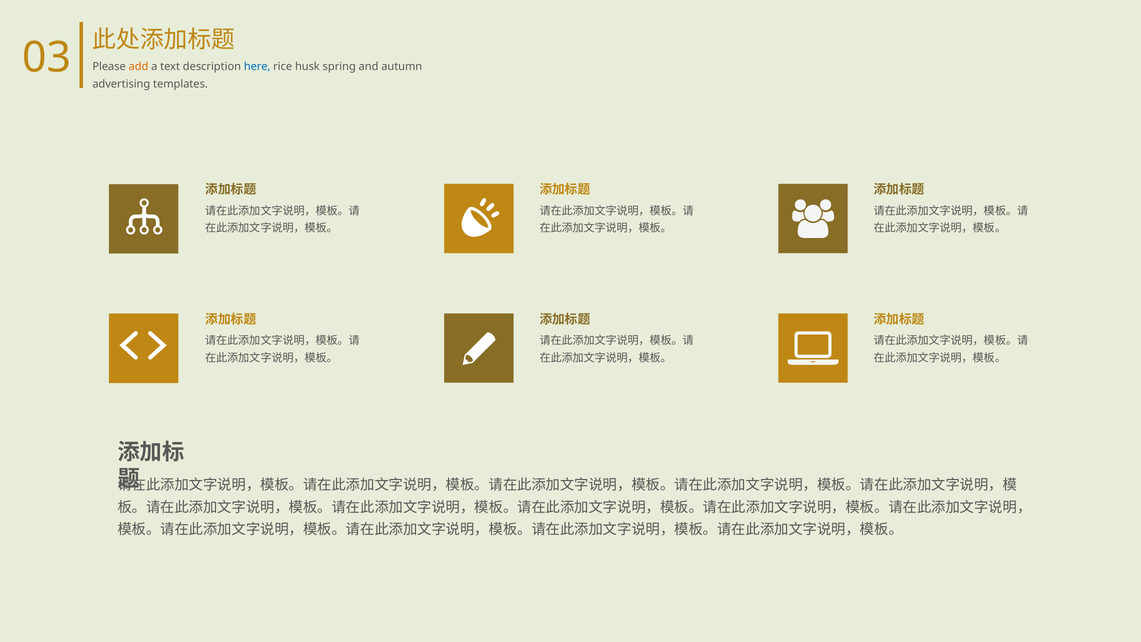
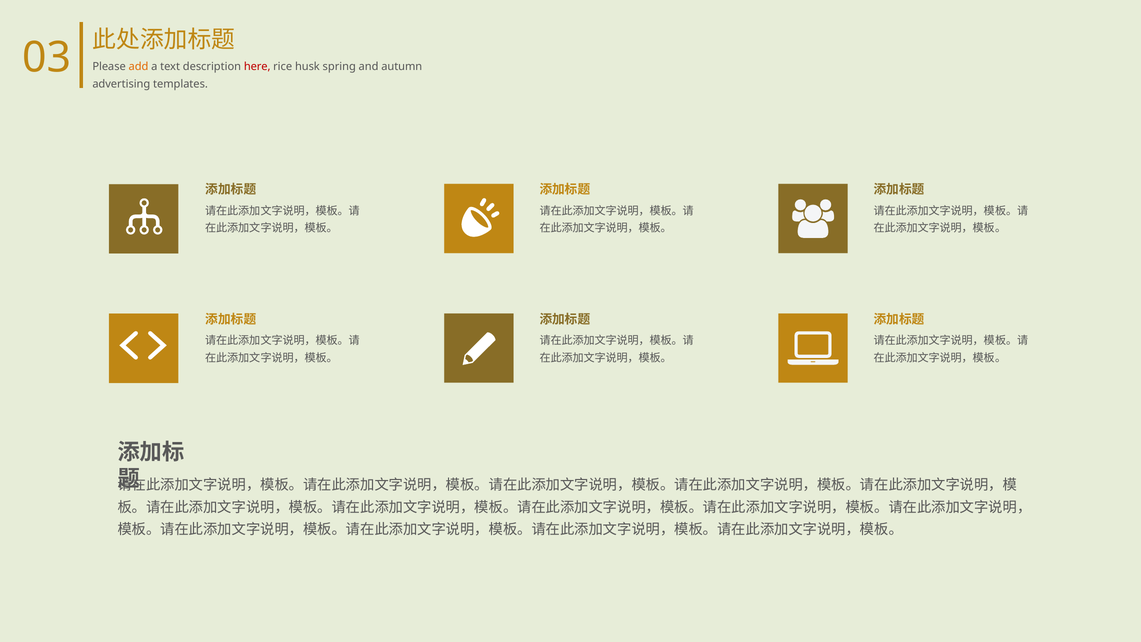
here colour: blue -> red
